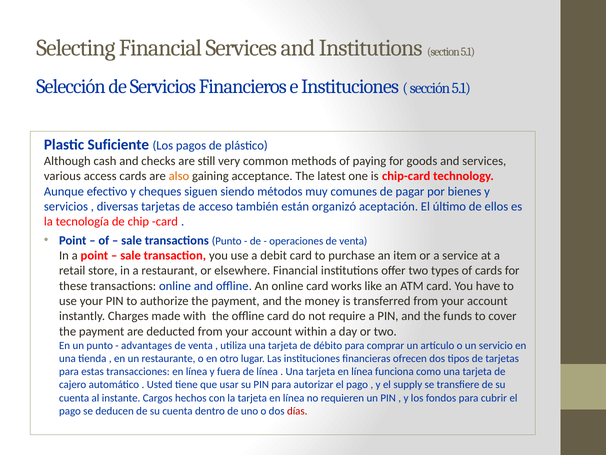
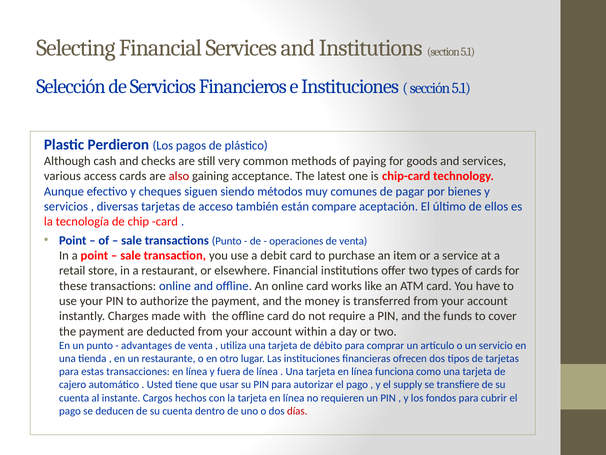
Suficiente: Suficiente -> Perdieron
also colour: orange -> red
organizó: organizó -> compare
